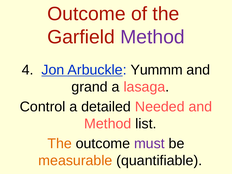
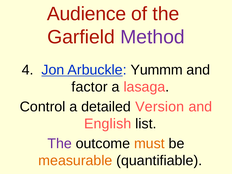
Outcome at (86, 14): Outcome -> Audience
grand: grand -> factor
Needed: Needed -> Version
Method at (108, 124): Method -> English
The at (60, 144) colour: orange -> purple
must colour: purple -> orange
